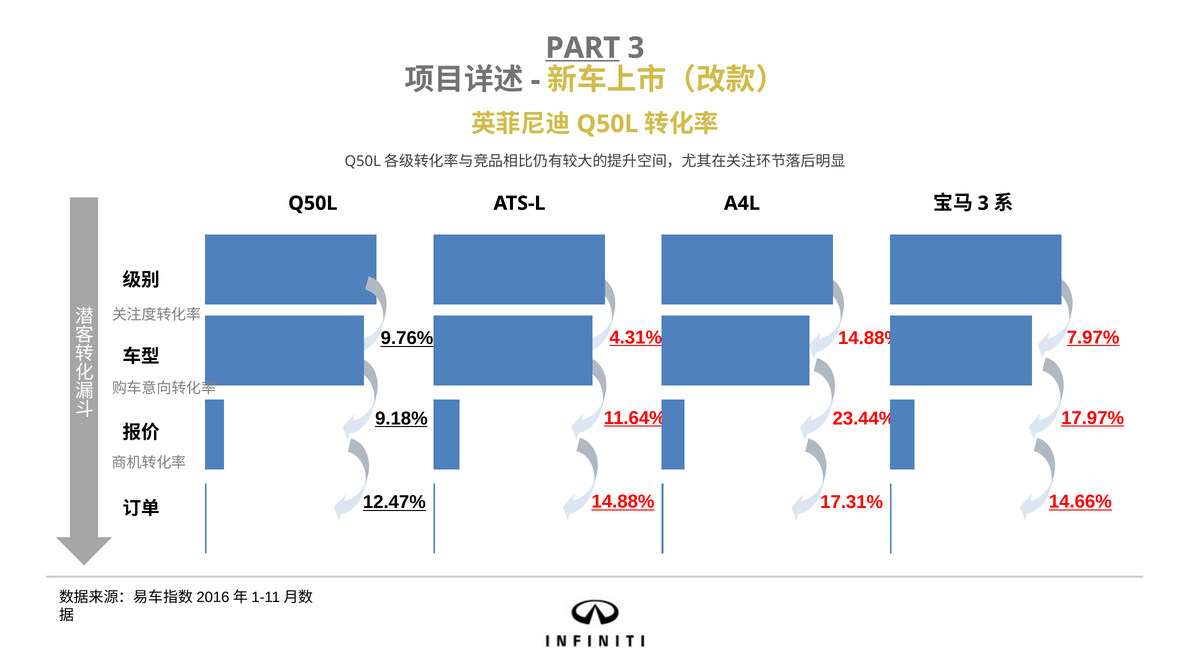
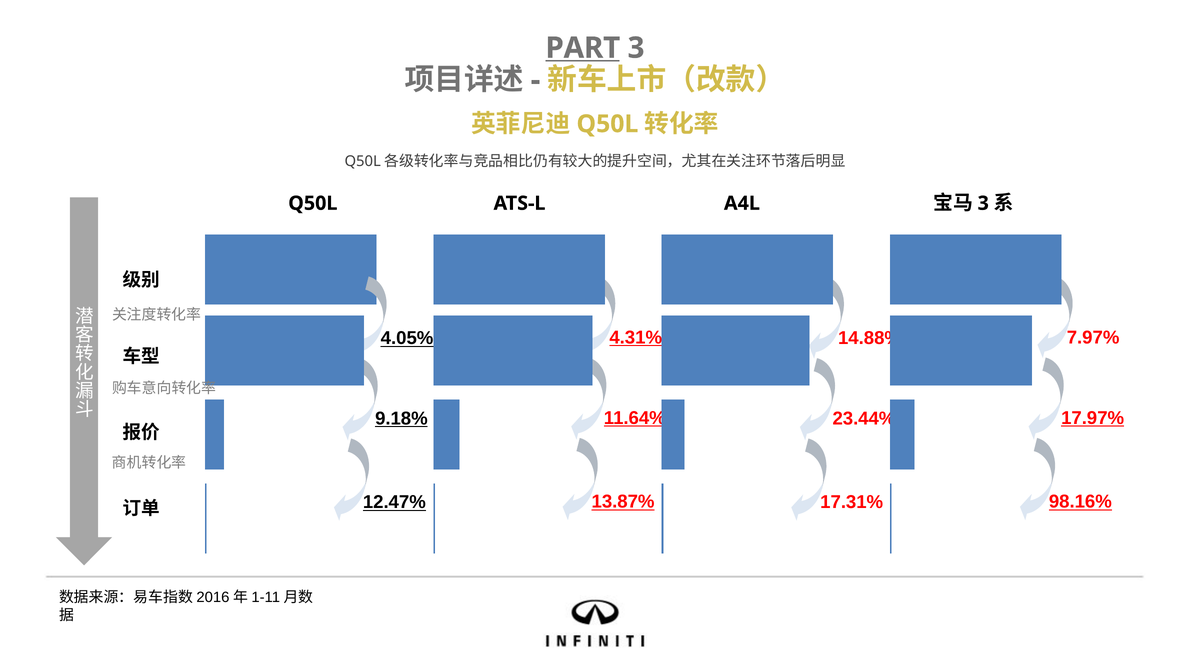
7.97% underline: present -> none
9.76%: 9.76% -> 4.05%
14.88% at (623, 501): 14.88% -> 13.87%
14.66%: 14.66% -> 98.16%
